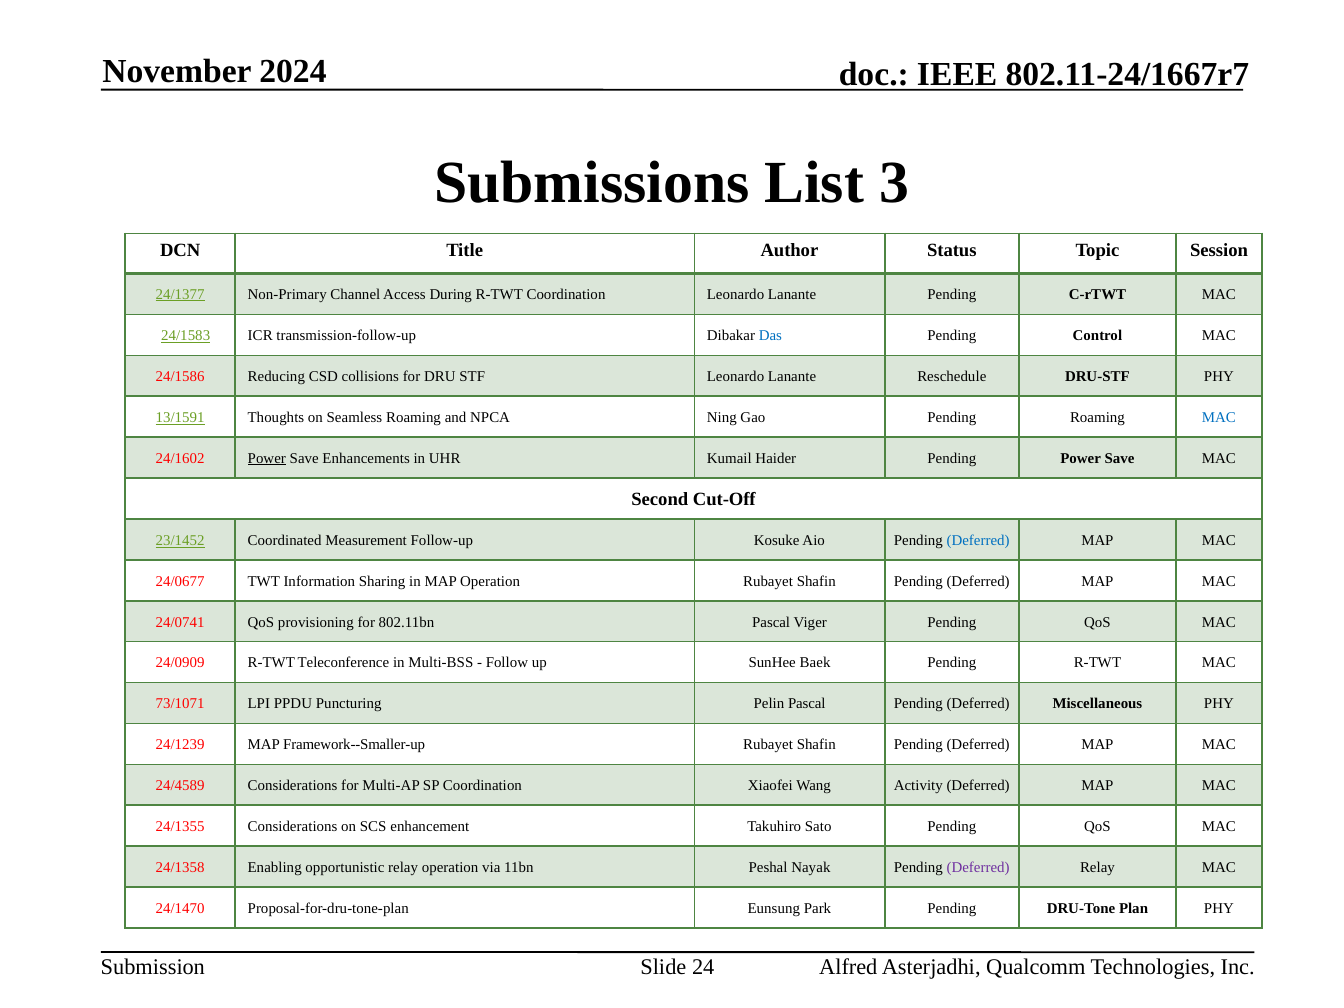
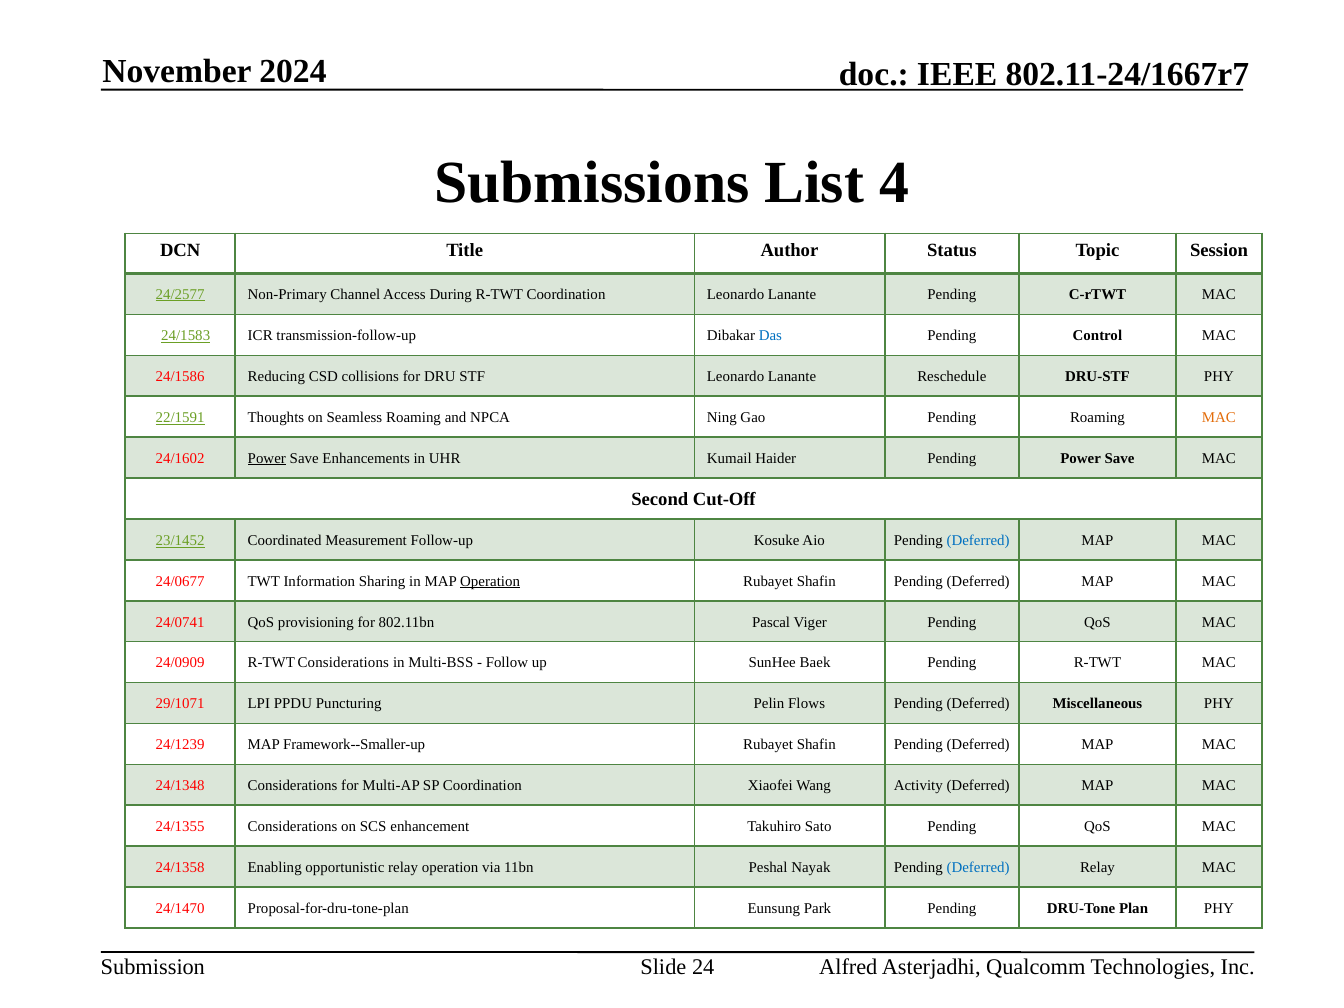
3: 3 -> 4
24/1377: 24/1377 -> 24/2577
13/1591: 13/1591 -> 22/1591
MAC at (1219, 418) colour: blue -> orange
Operation at (490, 581) underline: none -> present
R-TWT Teleconference: Teleconference -> Considerations
73/1071: 73/1071 -> 29/1071
Pelin Pascal: Pascal -> Flows
24/4589: 24/4589 -> 24/1348
Deferred at (978, 868) colour: purple -> blue
